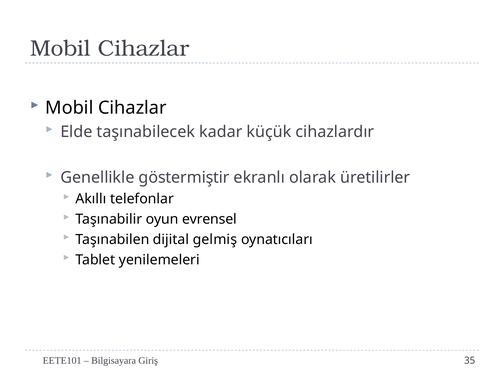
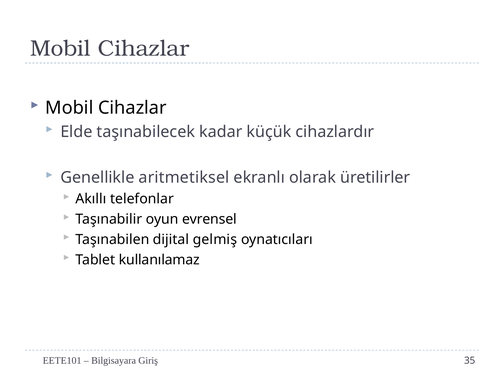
göstermiştir: göstermiştir -> aritmetiksel
yenilemeleri: yenilemeleri -> kullanılamaz
